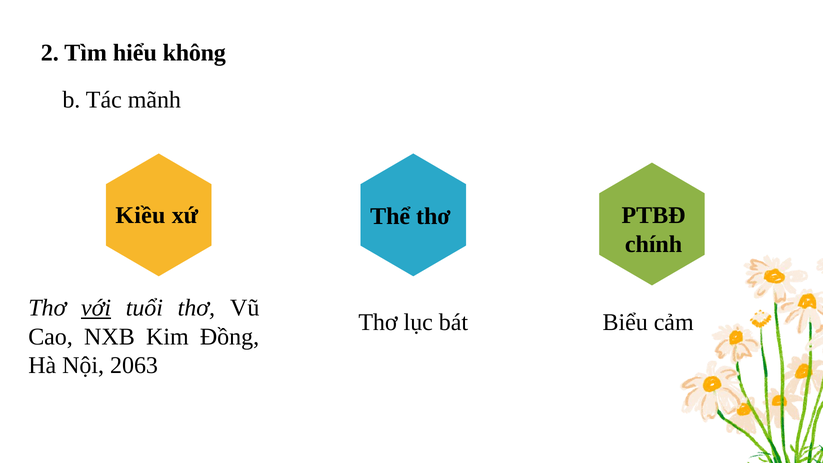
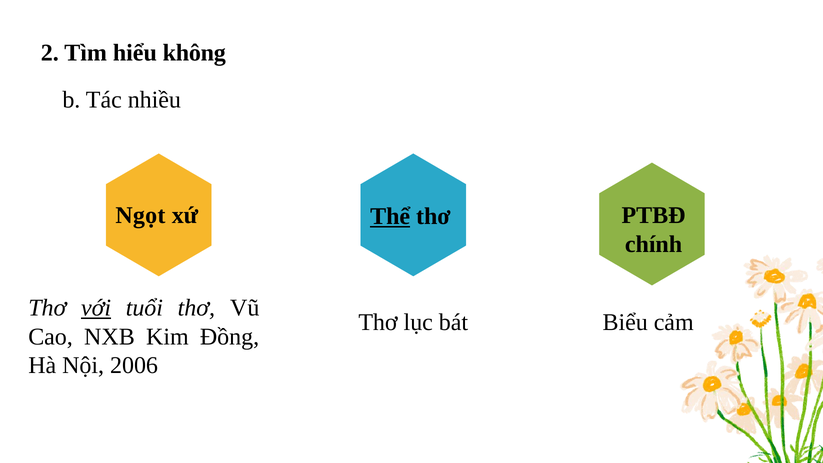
mãnh: mãnh -> nhiều
Kiều: Kiều -> Ngọt
Thể underline: none -> present
2063: 2063 -> 2006
